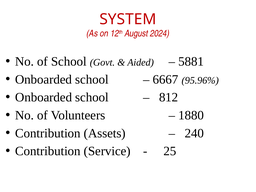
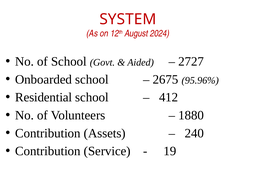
5881: 5881 -> 2727
6667: 6667 -> 2675
Onboarded at (44, 97): Onboarded -> Residential
812: 812 -> 412
25: 25 -> 19
